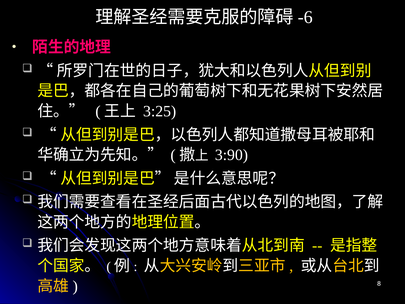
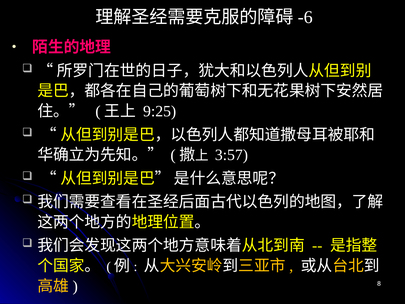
3:25: 3:25 -> 9:25
3:90: 3:90 -> 3:57
